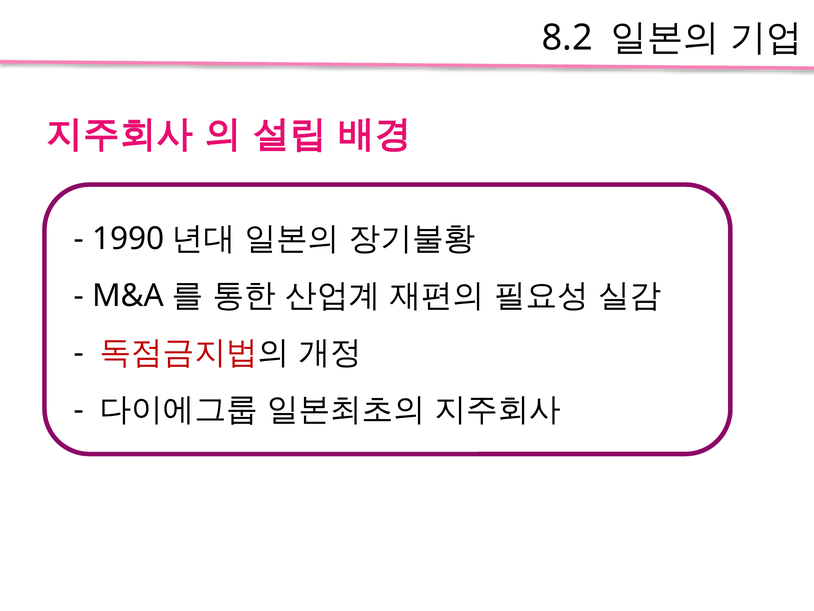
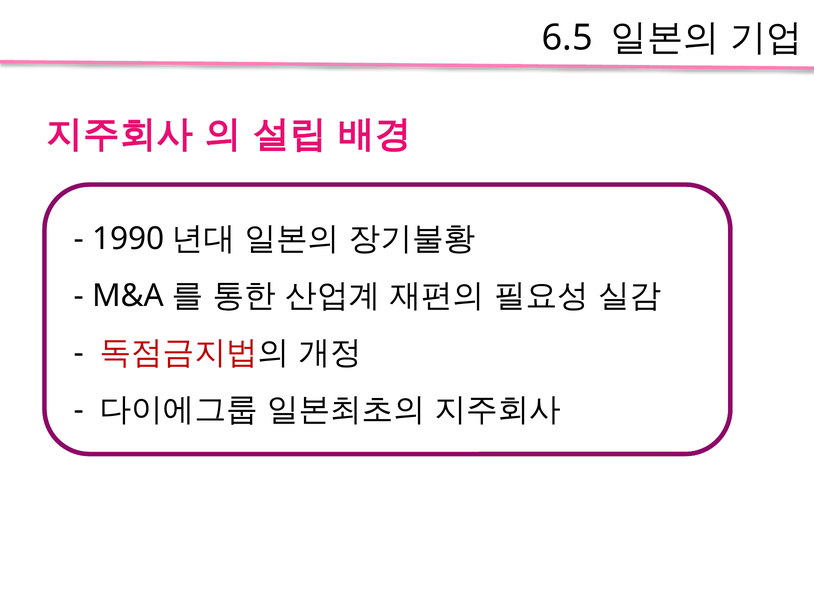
8.2: 8.2 -> 6.5
